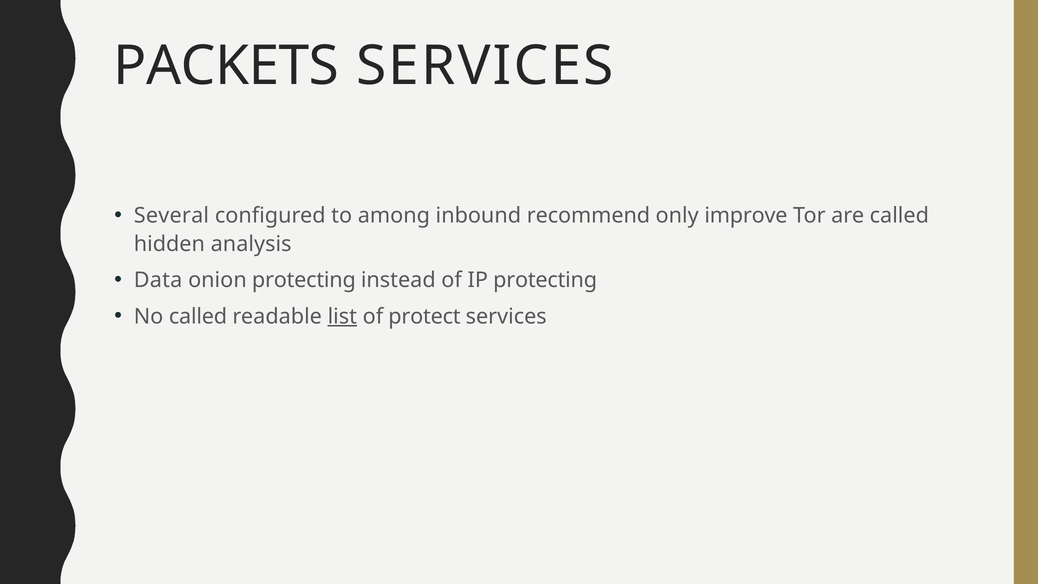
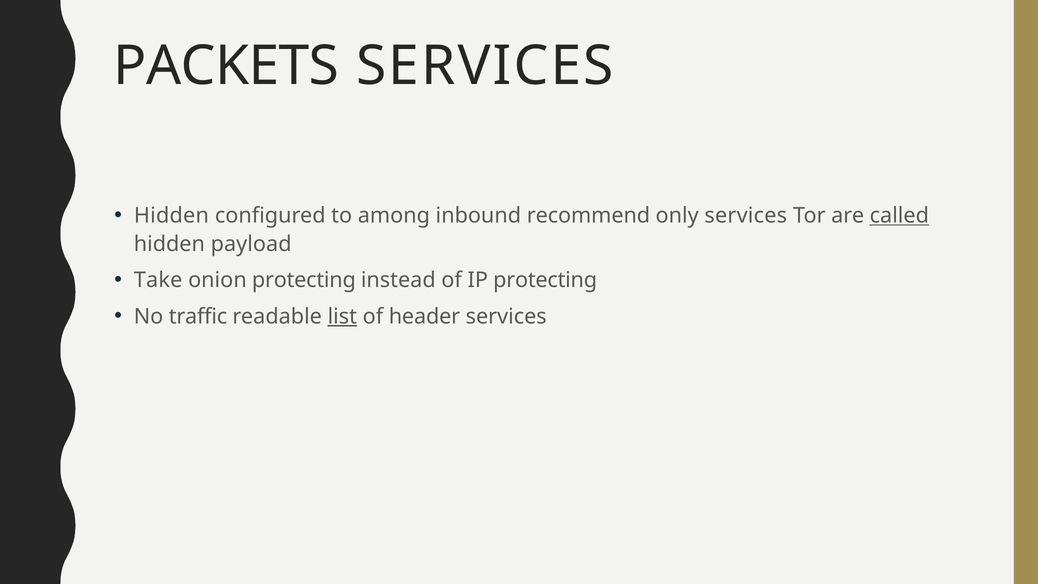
Several at (171, 216): Several -> Hidden
only improve: improve -> services
called at (899, 216) underline: none -> present
analysis: analysis -> payload
Data: Data -> Take
No called: called -> traffic
protect: protect -> header
